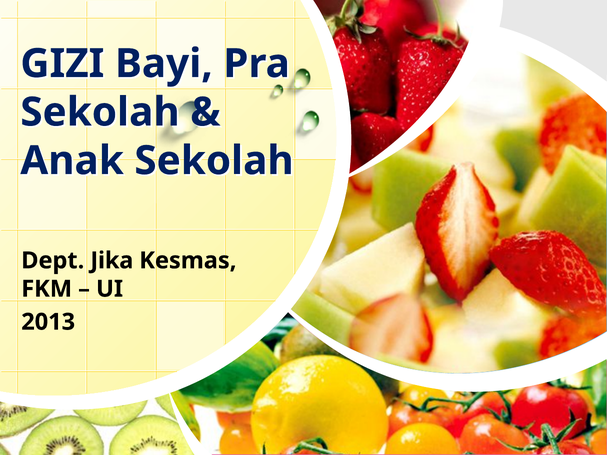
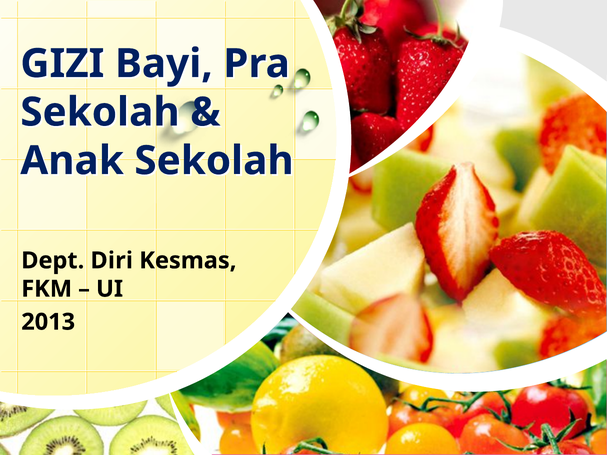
Jika: Jika -> Diri
